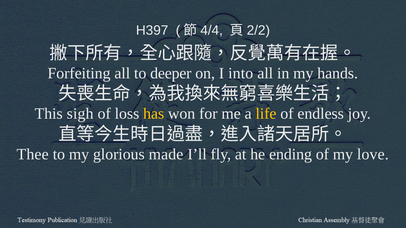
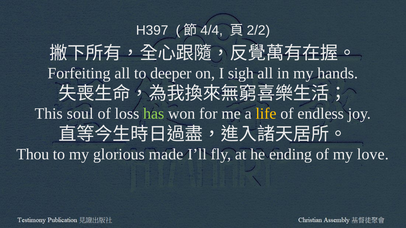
into: into -> sigh
sigh: sigh -> soul
has colour: yellow -> light green
Thee: Thee -> Thou
